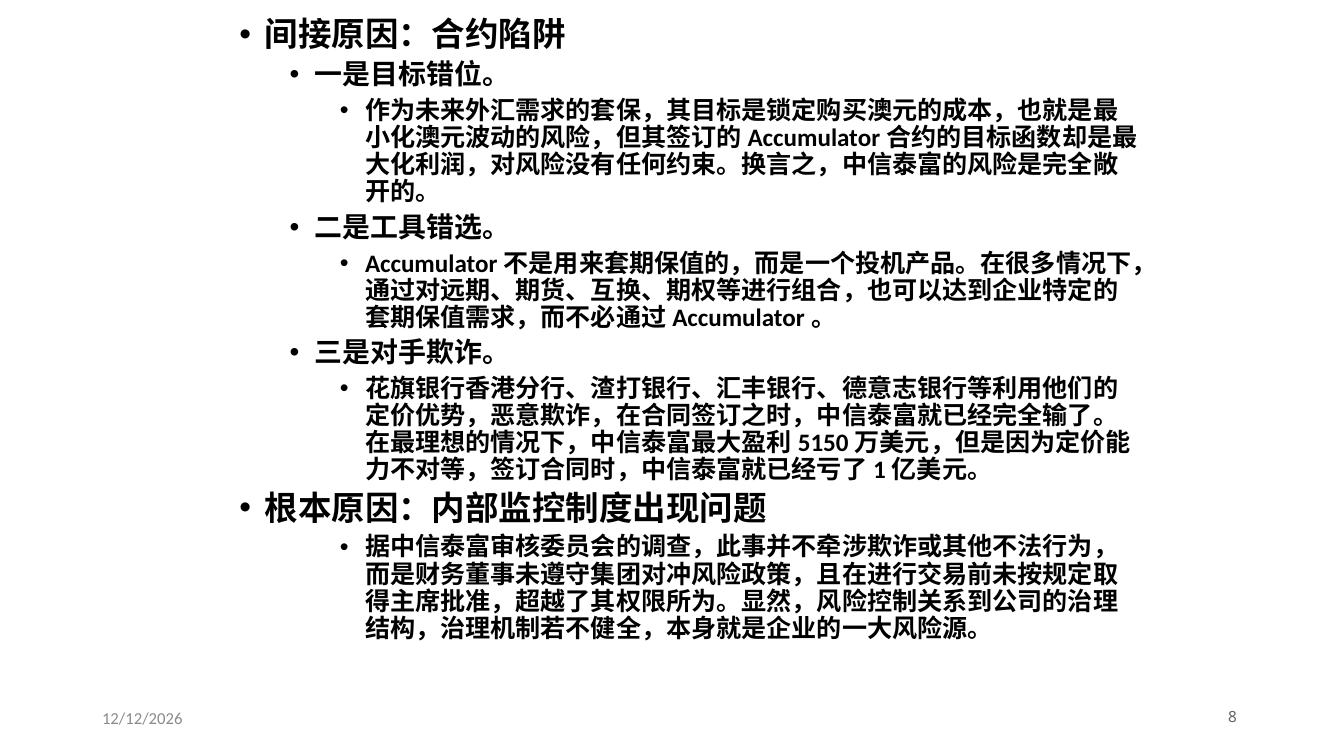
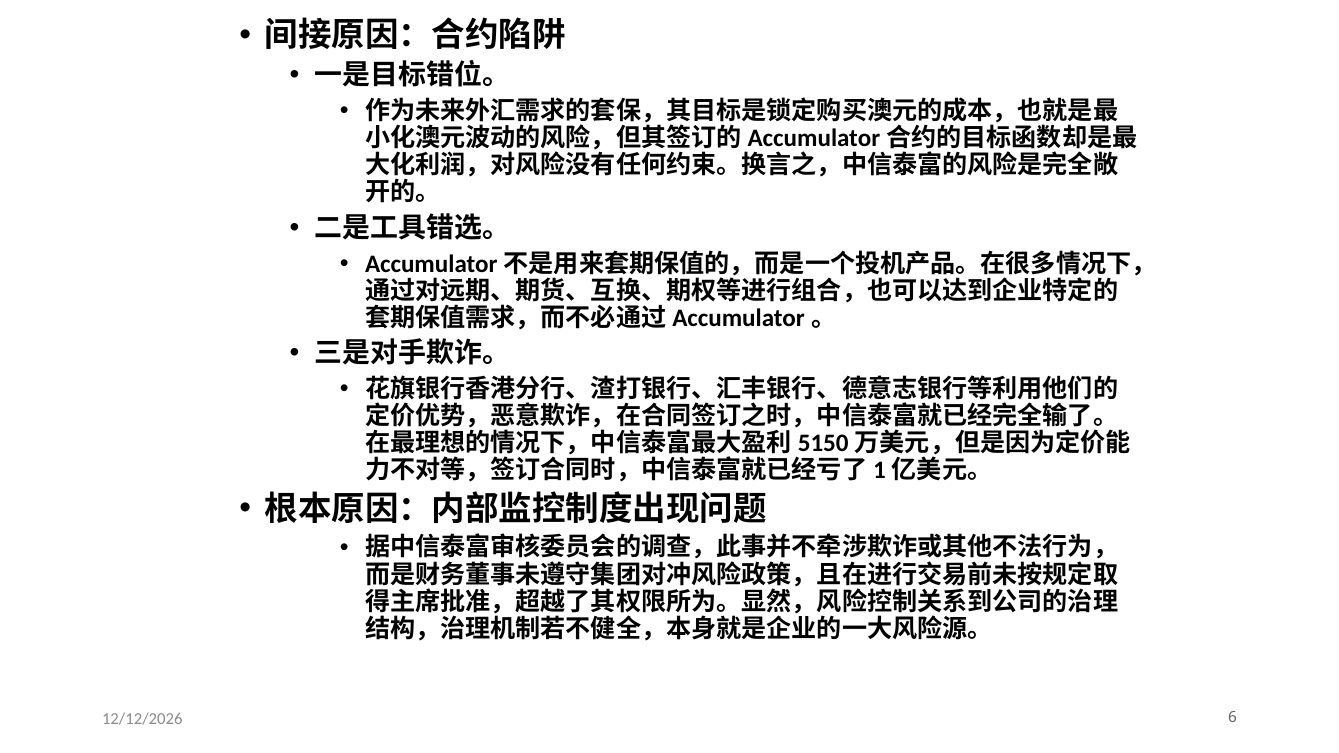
8: 8 -> 6
